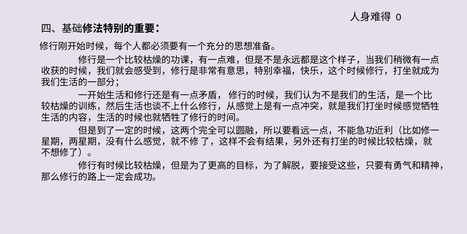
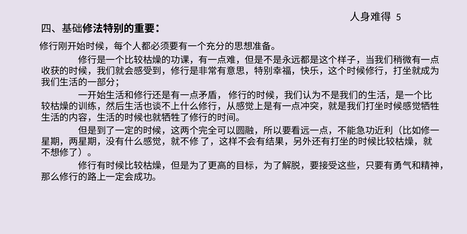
0: 0 -> 5
